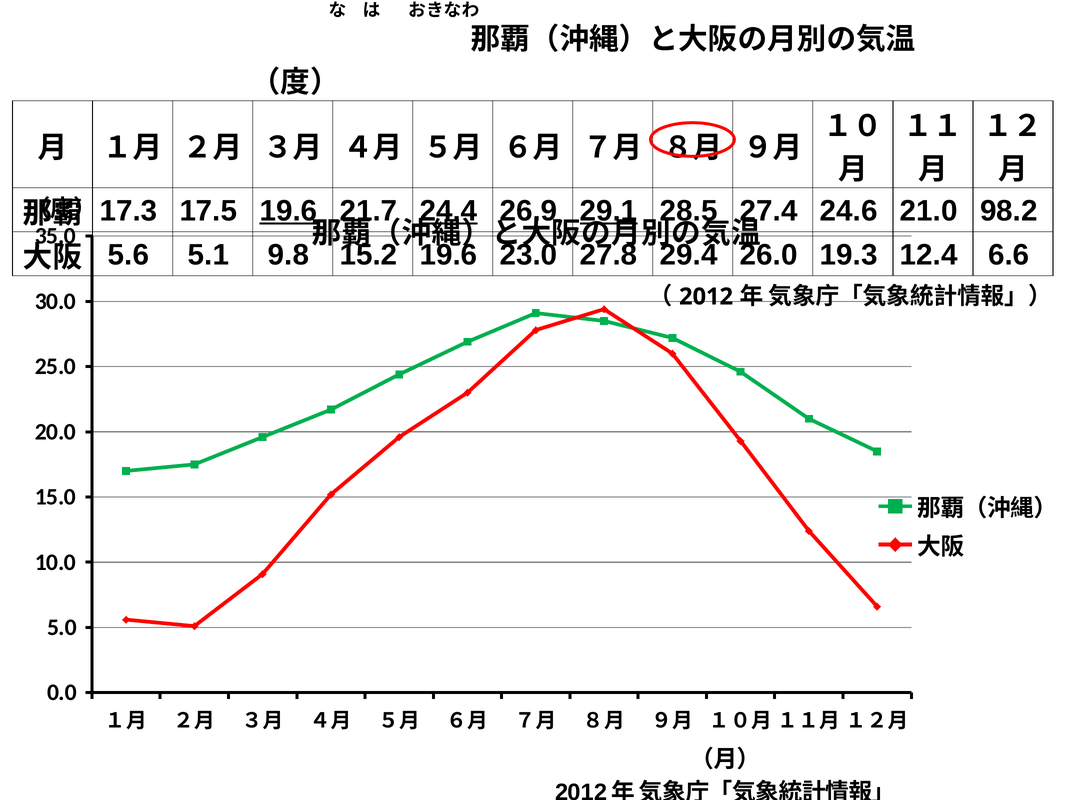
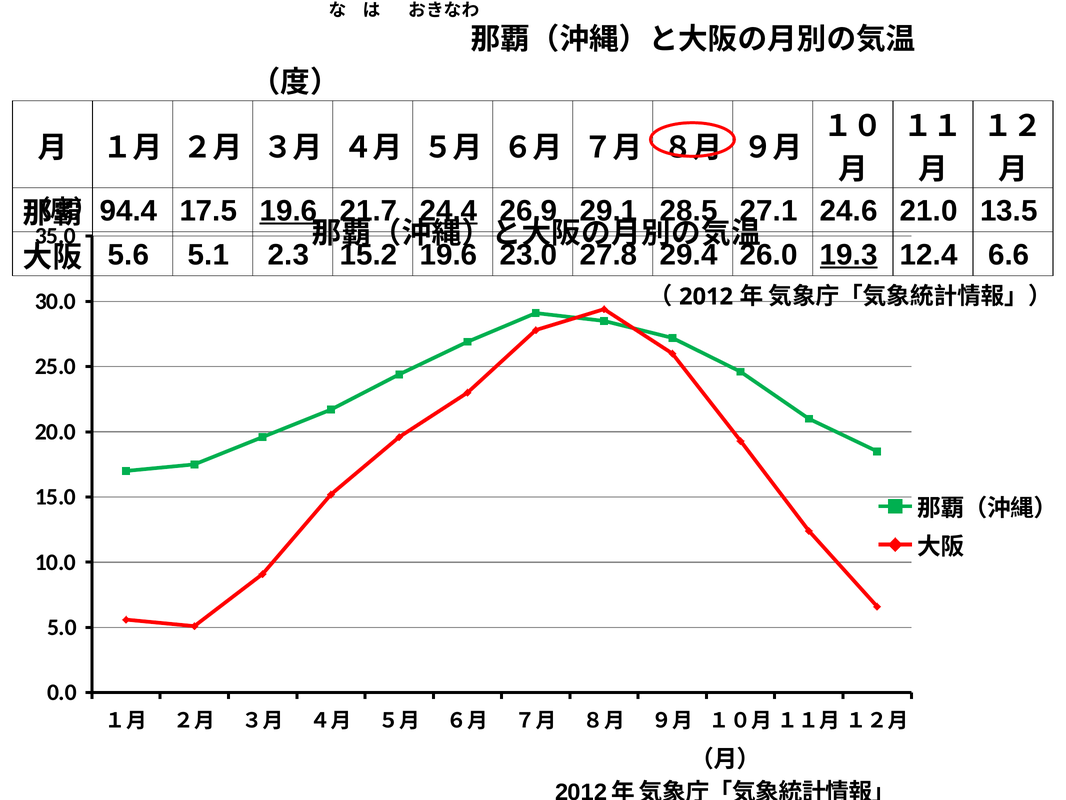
17.3: 17.3 -> 94.4
29.1 underline: present -> none
27.4: 27.4 -> 27.1
98.2: 98.2 -> 13.5
9.8: 9.8 -> 2.3
19.3 underline: none -> present
